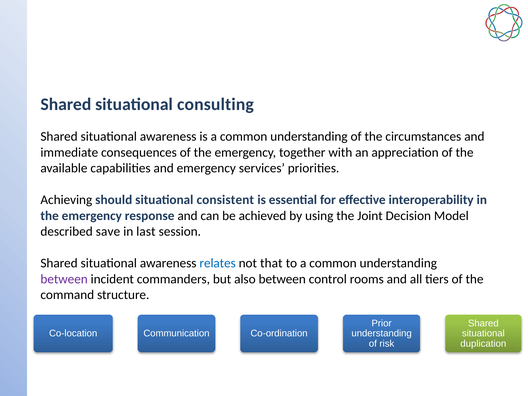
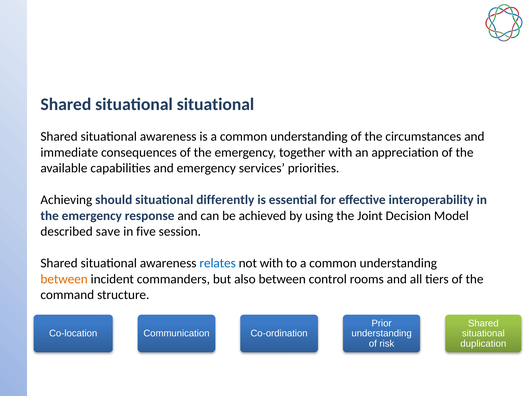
situational consulting: consulting -> situational
consistent: consistent -> differently
last: last -> five
not that: that -> with
between at (64, 279) colour: purple -> orange
